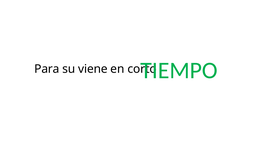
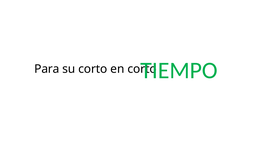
su viene: viene -> corto
